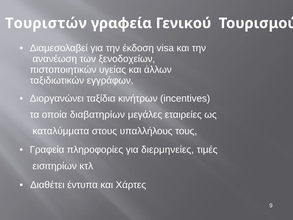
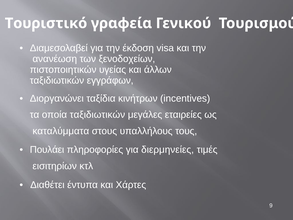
Τουριστών: Τουριστών -> Τουριστικό
οποία διαβατηρίων: διαβατηρίων -> ταξιδιωτικών
Γραφεία at (47, 150): Γραφεία -> Πουλάει
